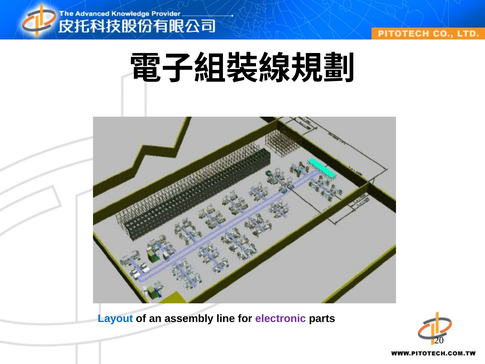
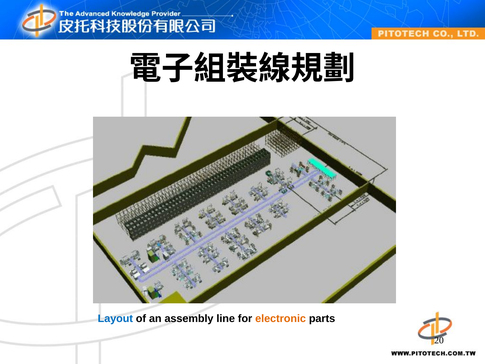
electronic colour: purple -> orange
